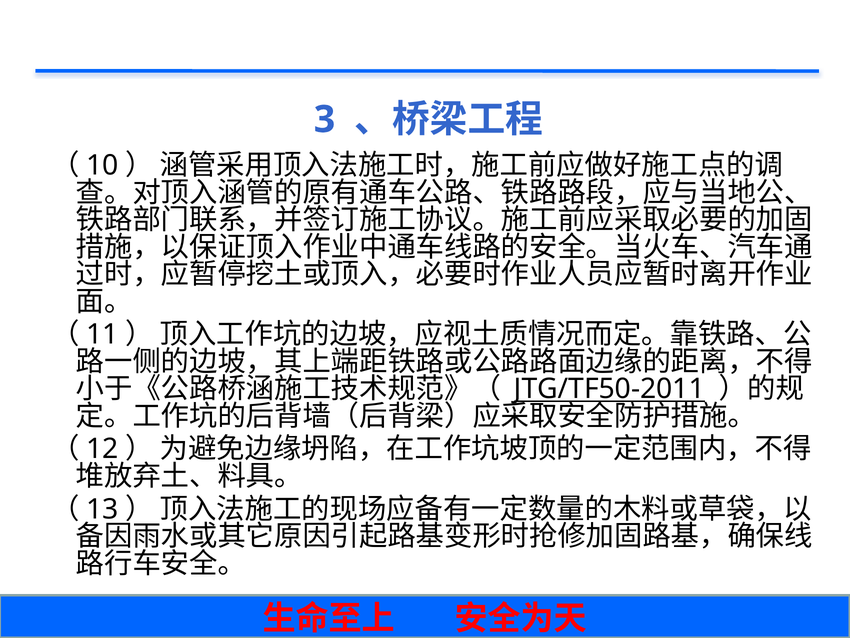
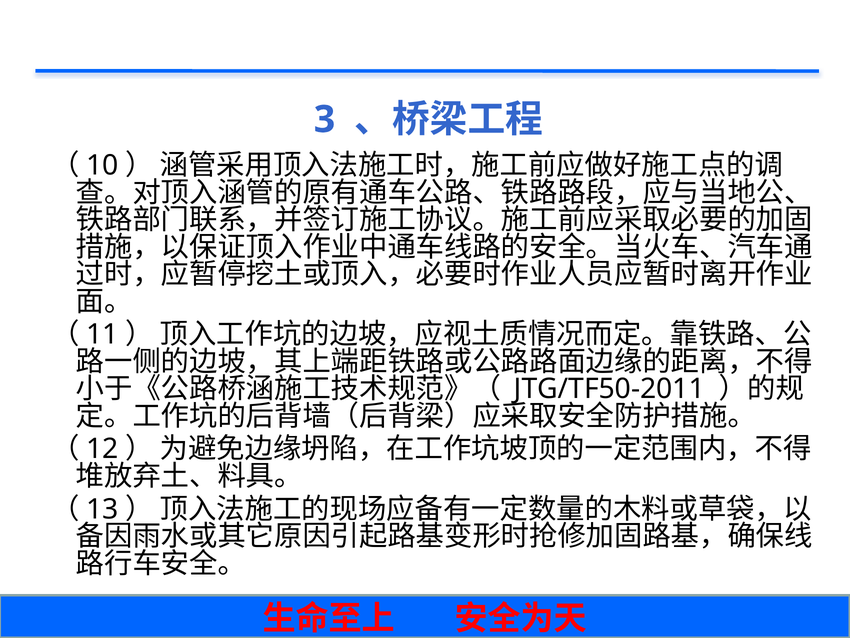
JTG/TF50-2011 underline: present -> none
